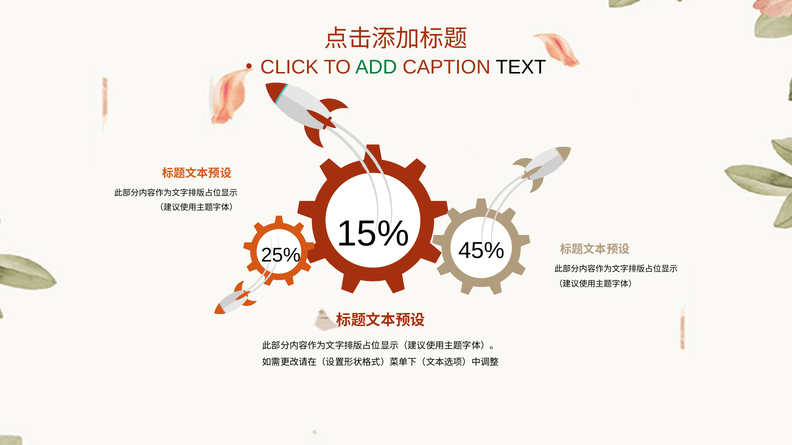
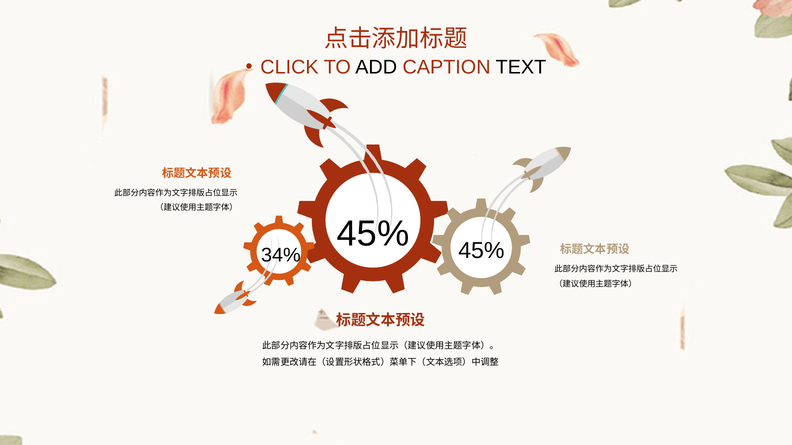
ADD colour: green -> black
15% at (373, 234): 15% -> 45%
25%: 25% -> 34%
